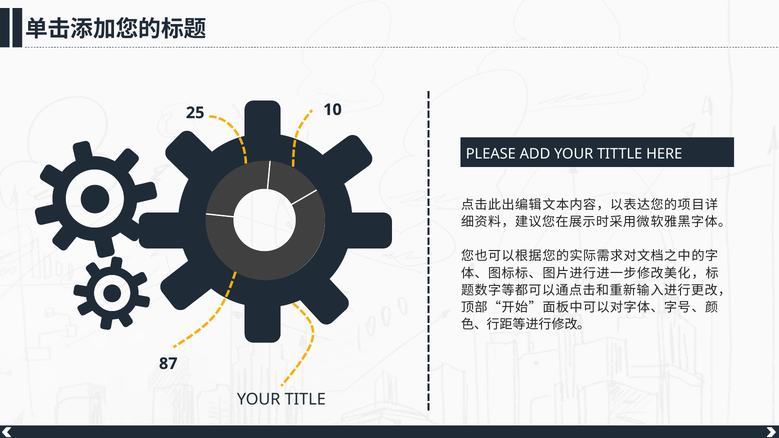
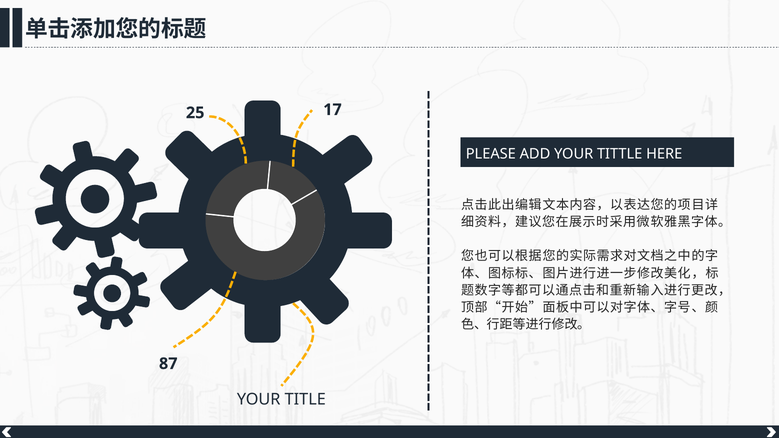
10: 10 -> 17
